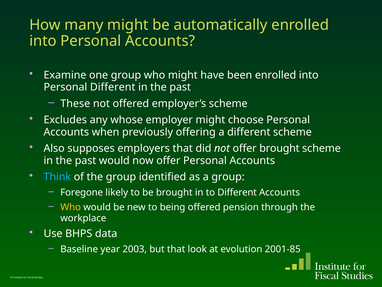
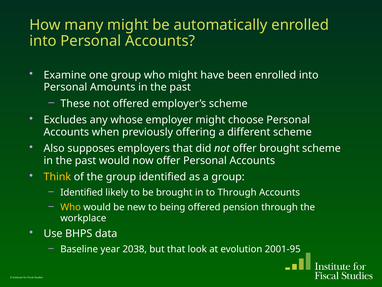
Personal Different: Different -> Amounts
Think colour: light blue -> yellow
Foregone at (82, 192): Foregone -> Identified
to Different: Different -> Through
2003: 2003 -> 2038
2001-85: 2001-85 -> 2001-95
